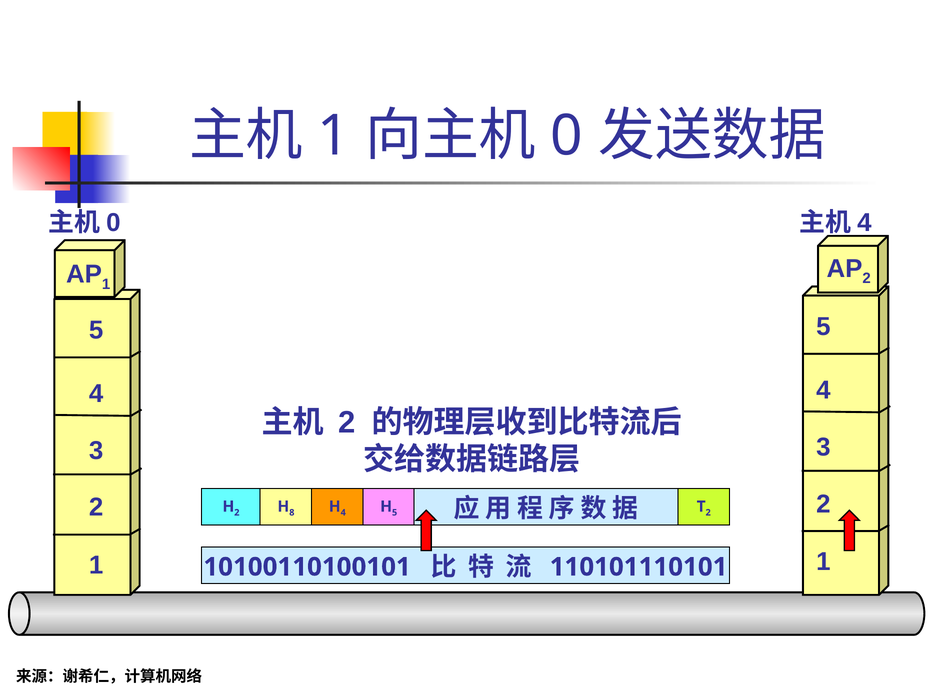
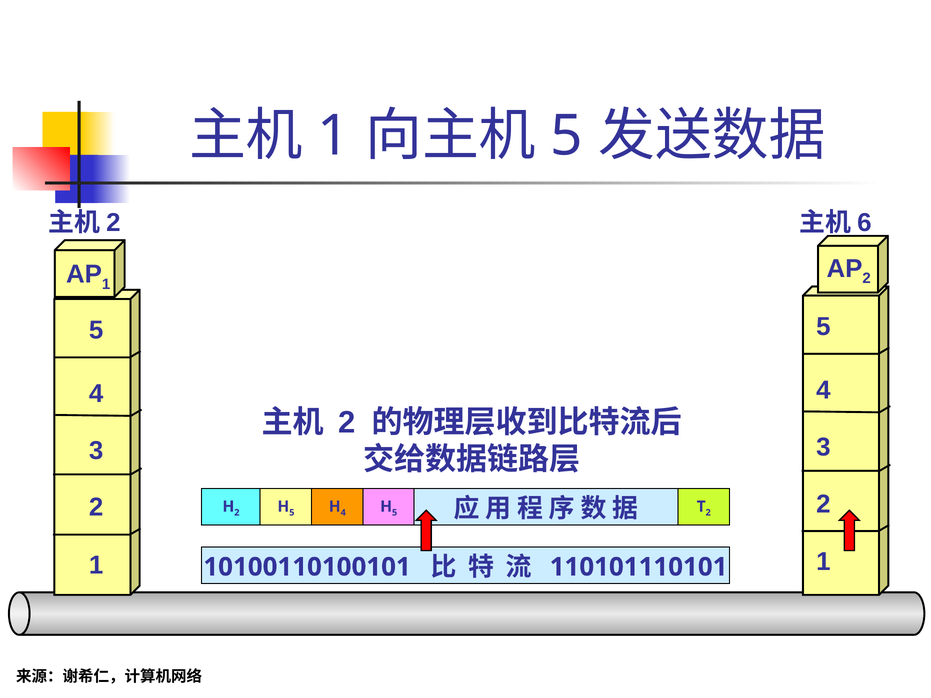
0 at (567, 136): 0 -> 5
0 at (113, 223): 0 -> 2
4 at (864, 223): 4 -> 6
8 at (292, 513): 8 -> 5
